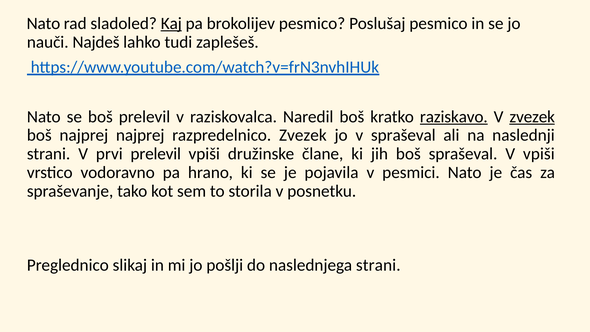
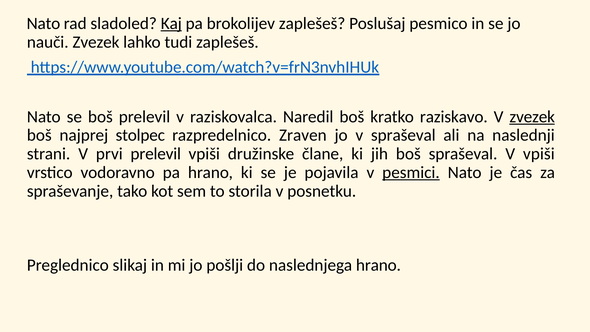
brokolijev pesmico: pesmico -> zaplešeš
nauči Najdeš: Najdeš -> Zvezek
raziskavo underline: present -> none
najprej najprej: najprej -> stolpec
razpredelnico Zvezek: Zvezek -> Zraven
pesmici underline: none -> present
naslednjega strani: strani -> hrano
